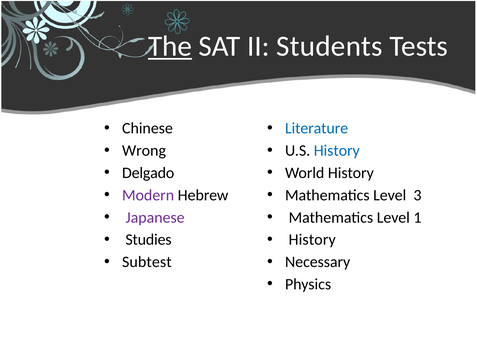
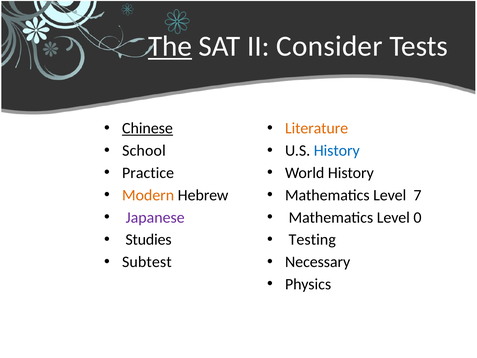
Students: Students -> Consider
Chinese underline: none -> present
Literature colour: blue -> orange
Wrong: Wrong -> School
Delgado: Delgado -> Practice
Modern colour: purple -> orange
3: 3 -> 7
1: 1 -> 0
History at (312, 240): History -> Testing
